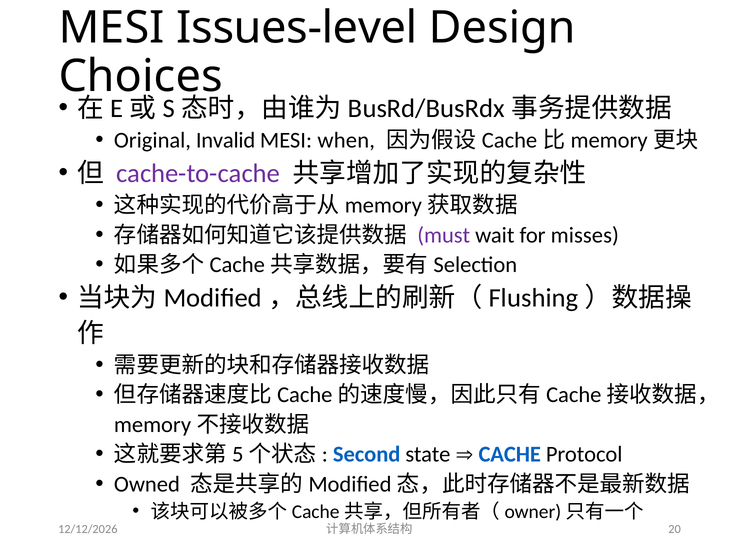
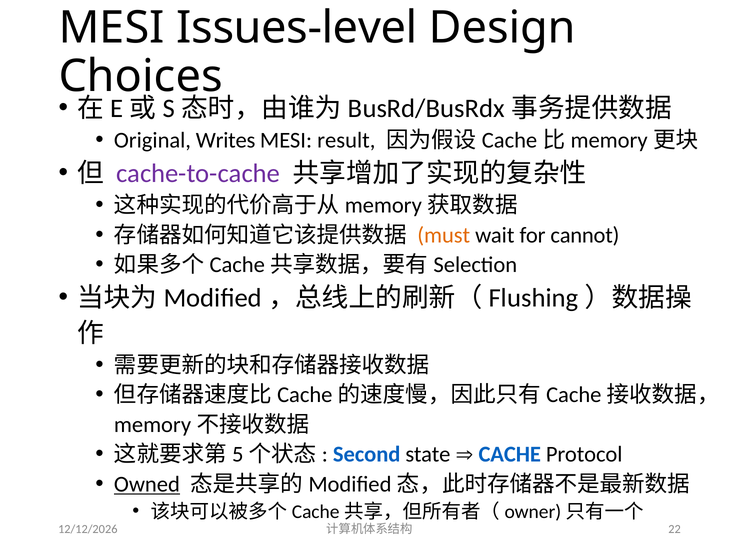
Invalid: Invalid -> Writes
when: when -> result
must colour: purple -> orange
misses: misses -> cannot
Owned underline: none -> present
20: 20 -> 22
